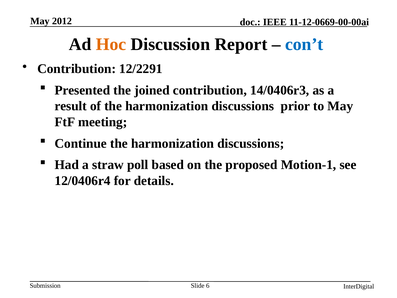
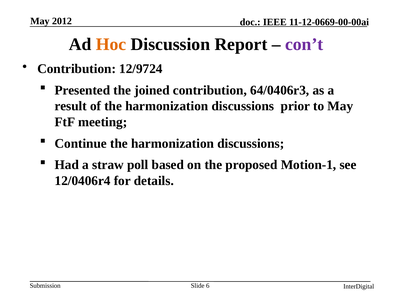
con’t colour: blue -> purple
12/2291: 12/2291 -> 12/9724
14/0406r3: 14/0406r3 -> 64/0406r3
